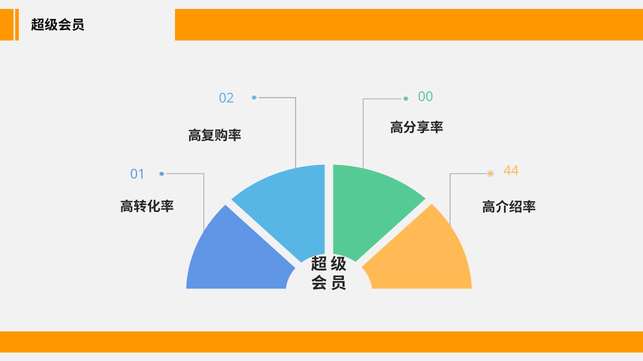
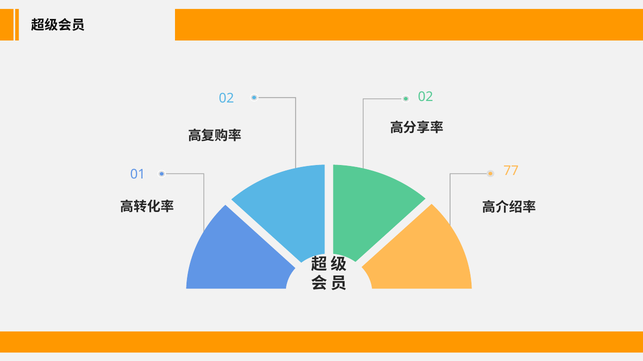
02 00: 00 -> 02
44: 44 -> 77
